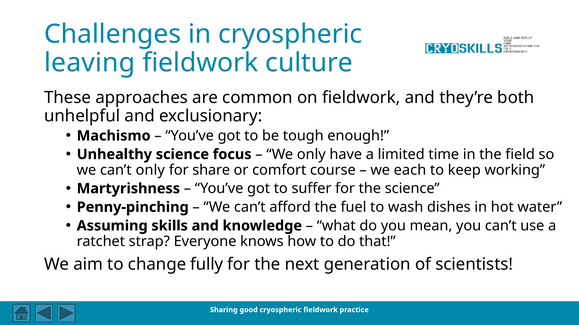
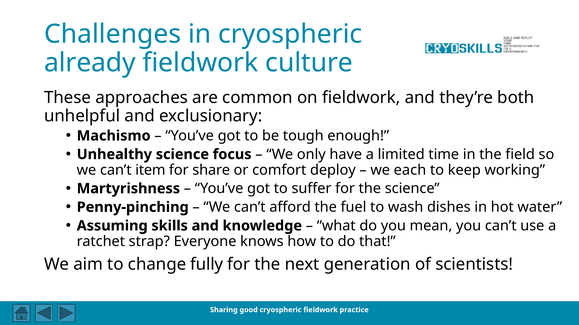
leaving: leaving -> already
can’t only: only -> item
course: course -> deploy
